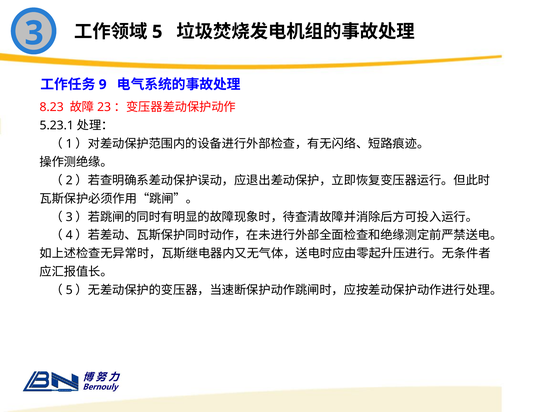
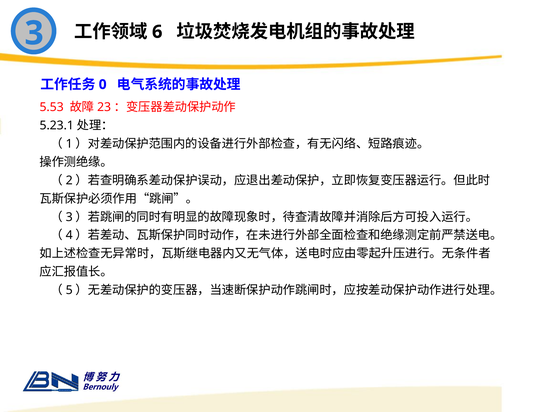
5: 5 -> 6
9: 9 -> 0
8.23: 8.23 -> 5.53
